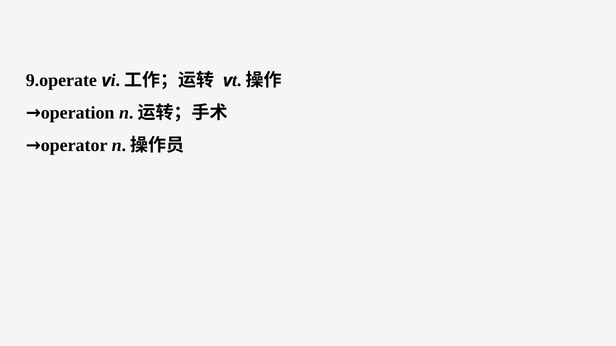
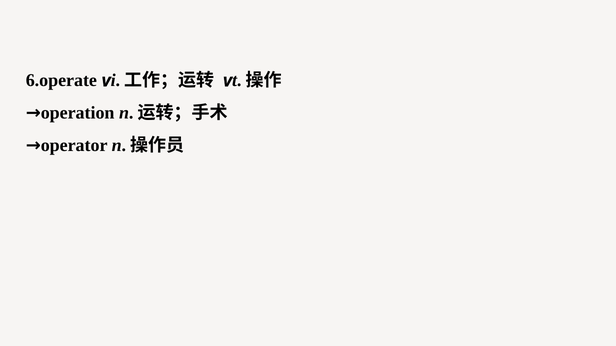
9.operate: 9.operate -> 6.operate
